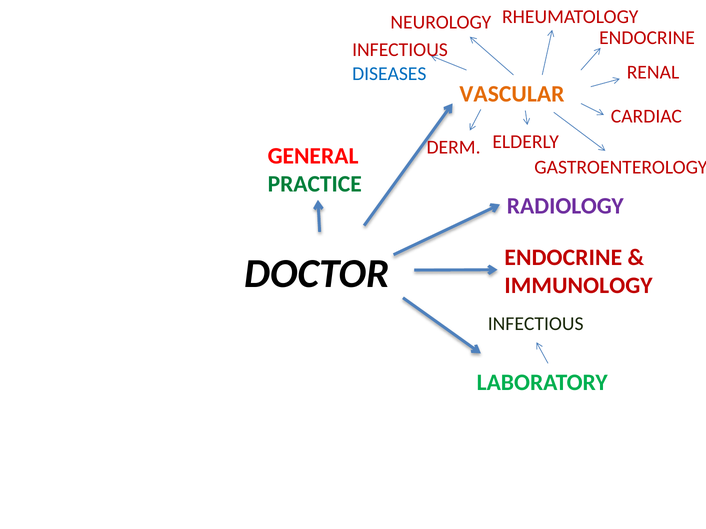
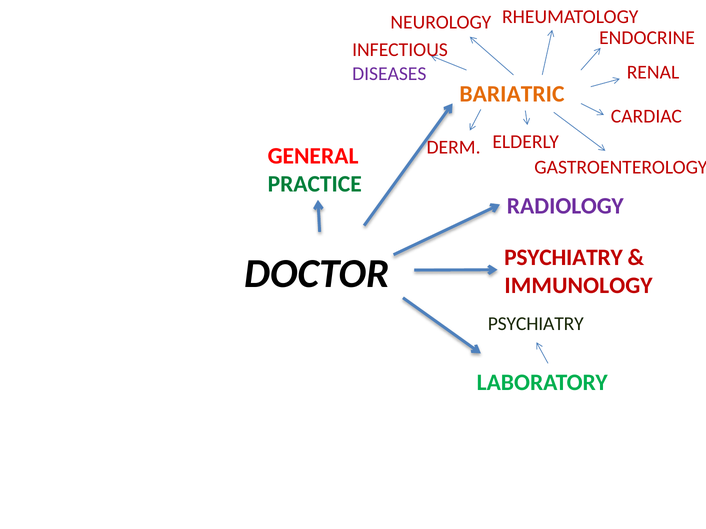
DISEASES colour: blue -> purple
VASCULAR: VASCULAR -> BARIATRIC
DOCTOR ENDOCRINE: ENDOCRINE -> PSYCHIATRY
INFECTIOUS at (536, 324): INFECTIOUS -> PSYCHIATRY
